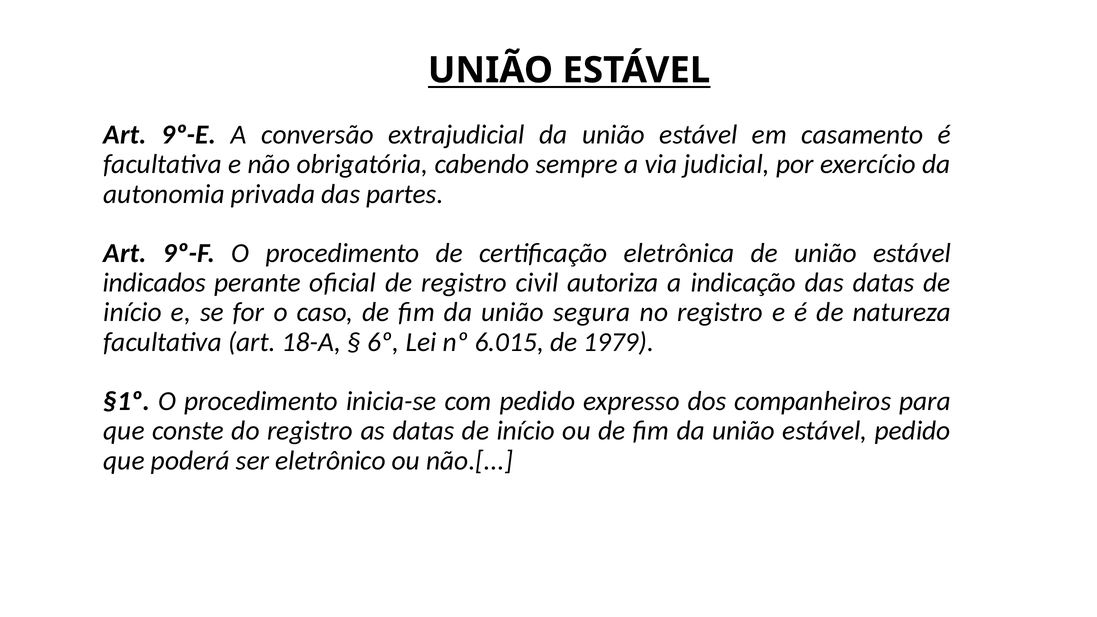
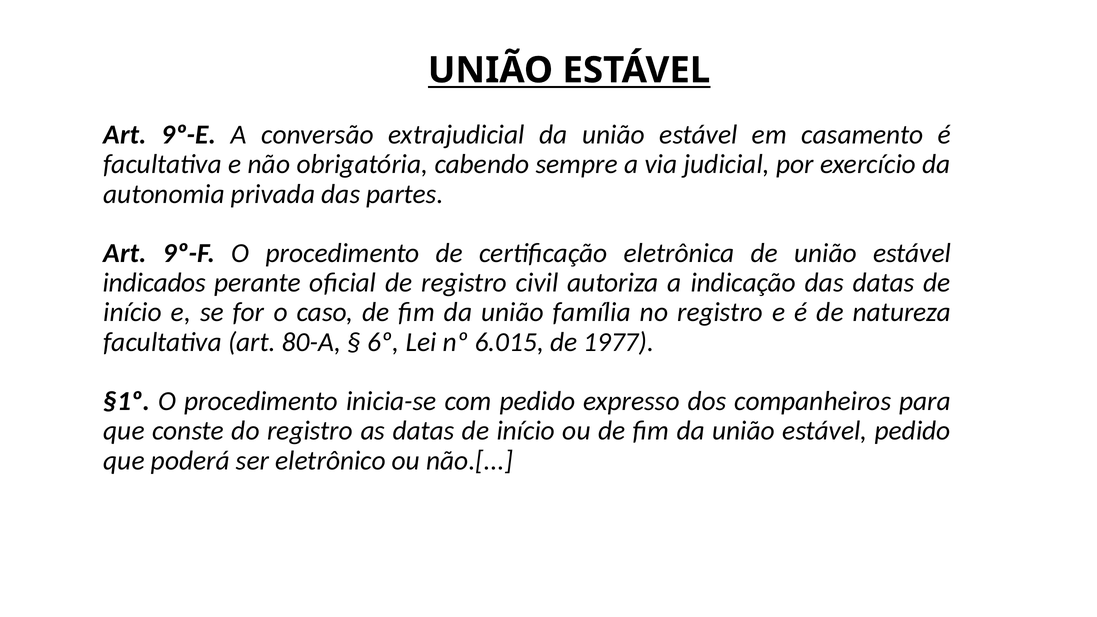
segura: segura -> família
18-A: 18-A -> 80-A
1979: 1979 -> 1977
